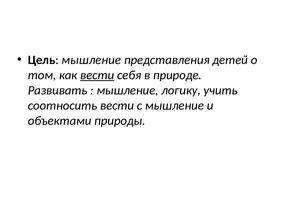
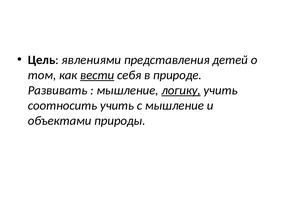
Цель мышление: мышление -> явлениями
логику underline: none -> present
соотносить вести: вести -> учить
